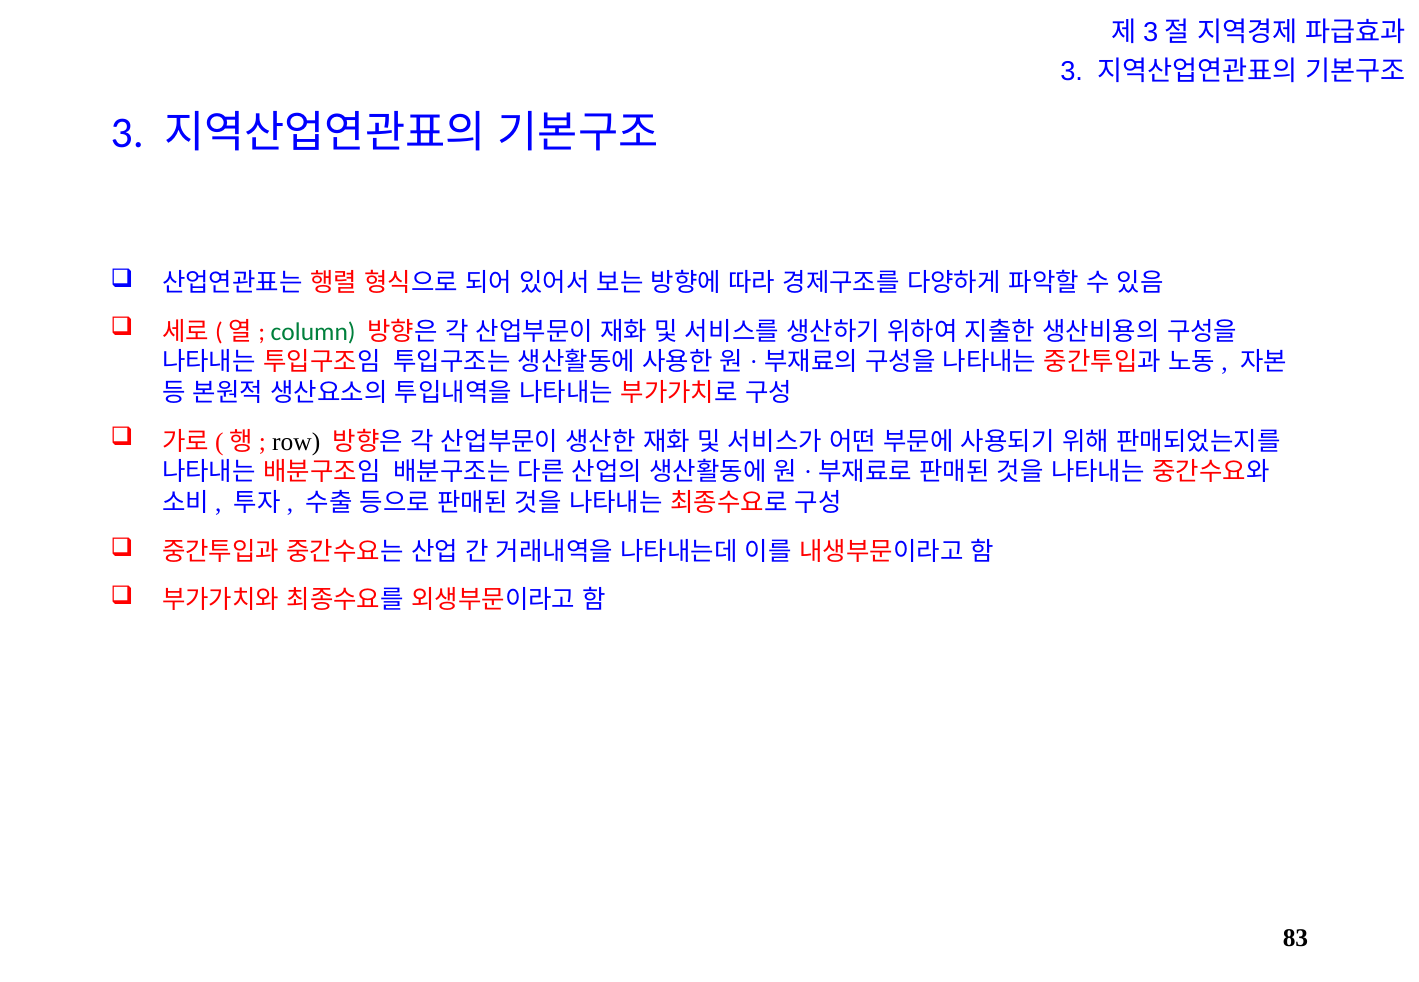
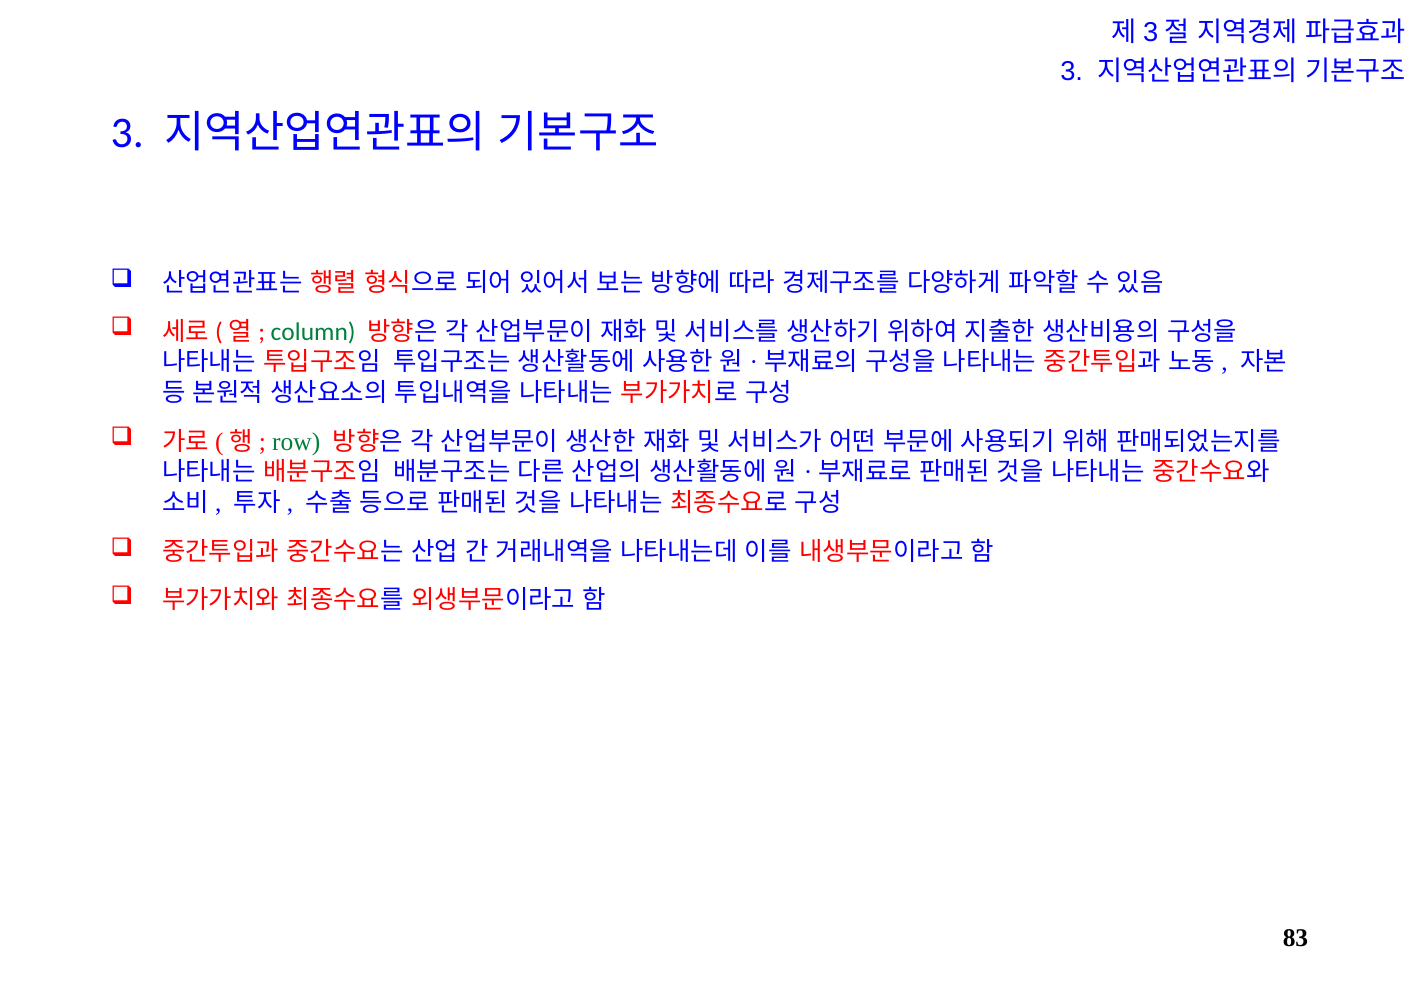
row colour: black -> green
